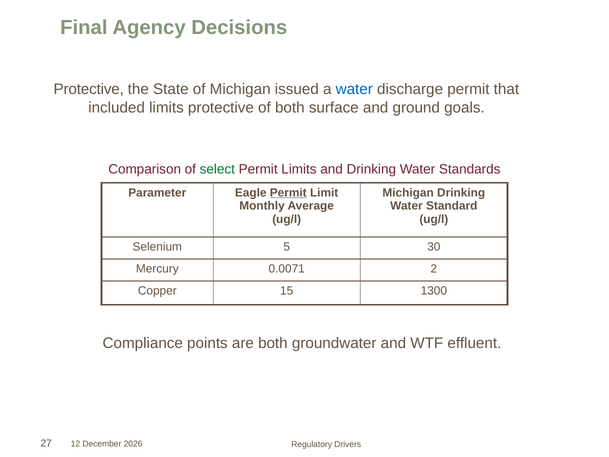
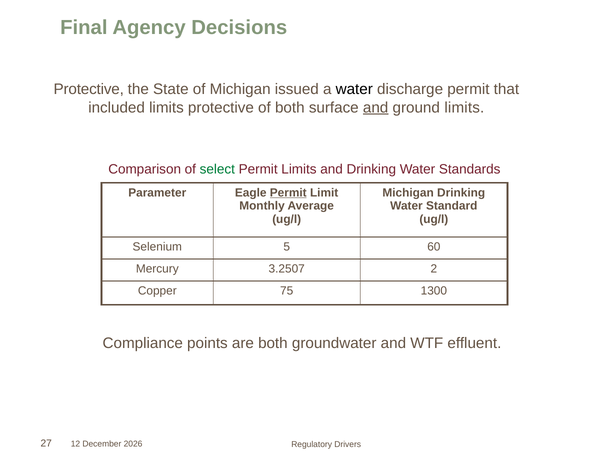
water at (354, 89) colour: blue -> black
and at (376, 108) underline: none -> present
ground goals: goals -> limits
30: 30 -> 60
0.0071: 0.0071 -> 3.2507
15: 15 -> 75
